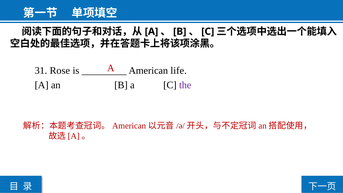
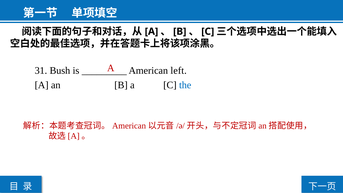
Rose: Rose -> Bush
life: life -> left
the colour: purple -> blue
